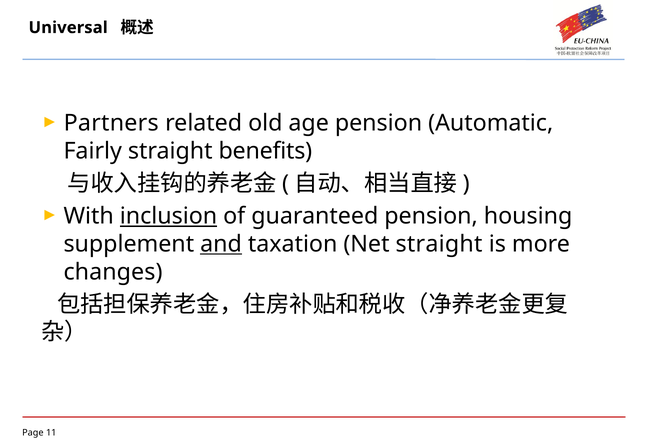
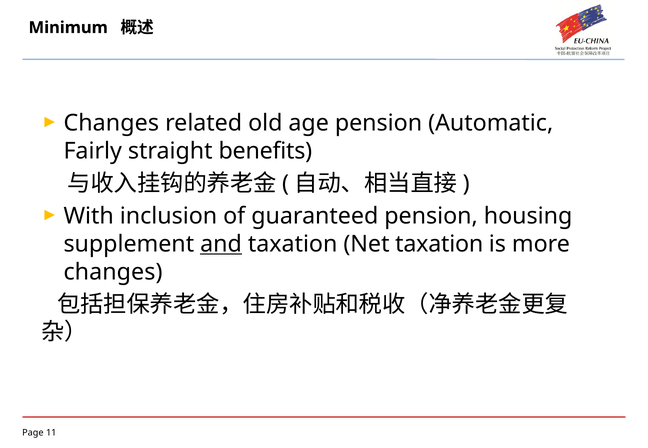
Universal: Universal -> Minimum
Partners at (111, 123): Partners -> Changes
inclusion underline: present -> none
Net straight: straight -> taxation
